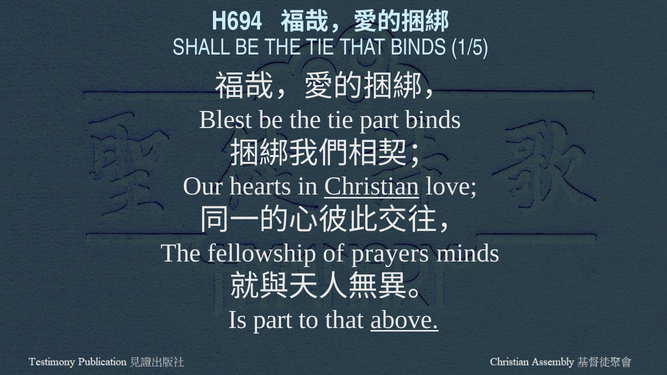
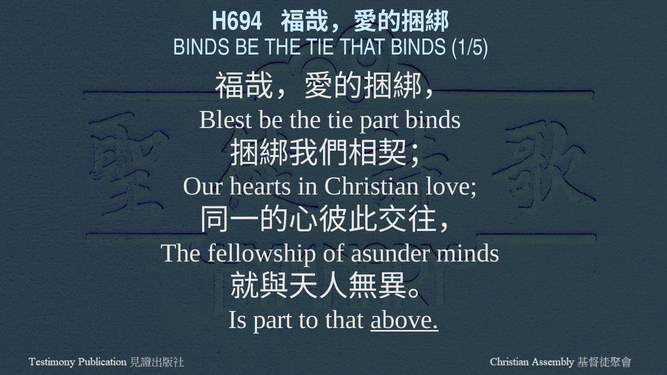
SHALL at (202, 47): SHALL -> BINDS
Christian underline: present -> none
prayers: prayers -> asunder
